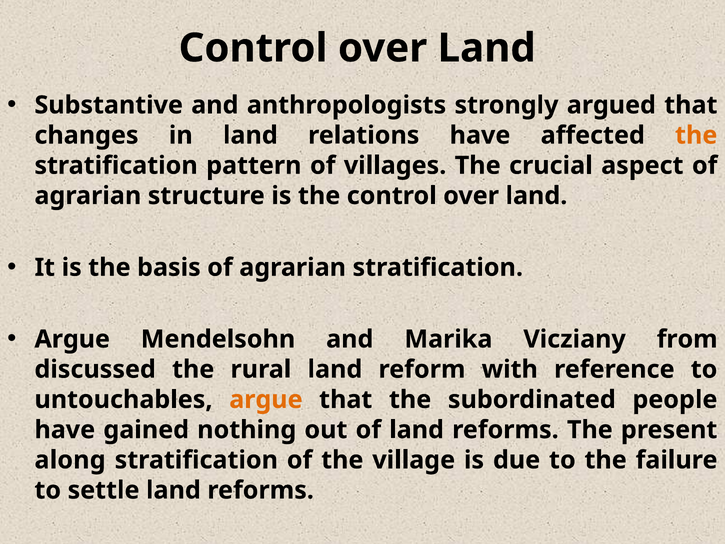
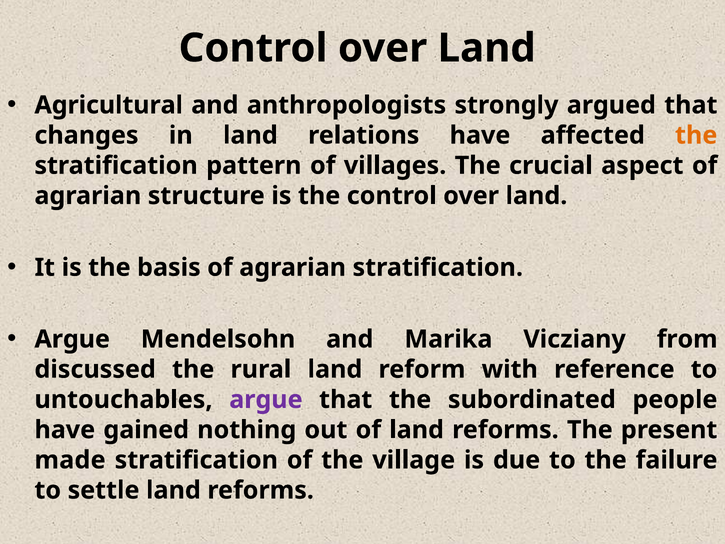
Substantive: Substantive -> Agricultural
argue at (266, 399) colour: orange -> purple
along: along -> made
